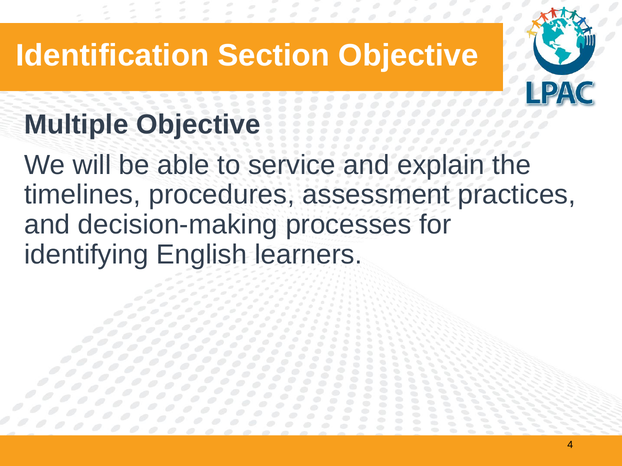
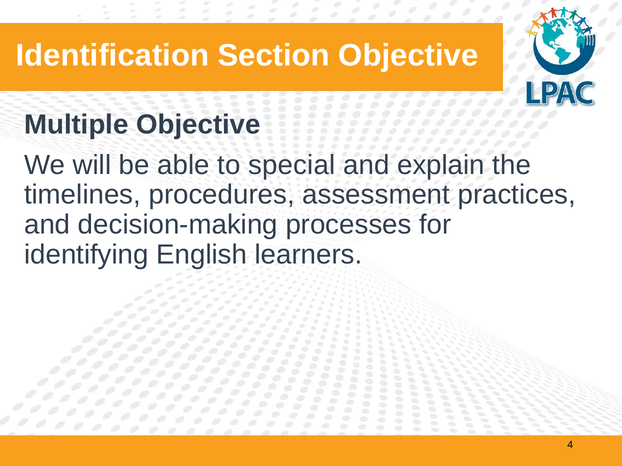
service: service -> special
